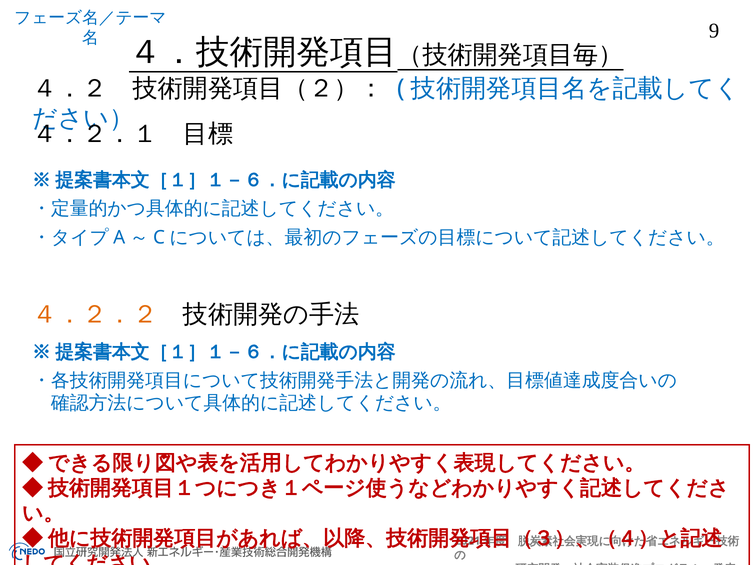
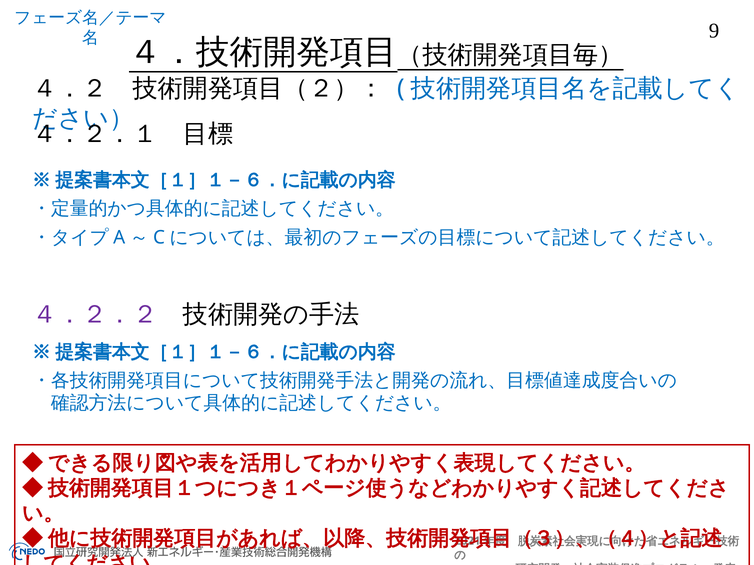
４．２．２ colour: orange -> purple
